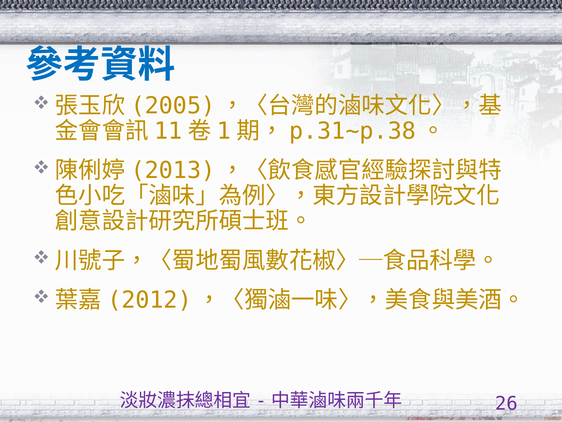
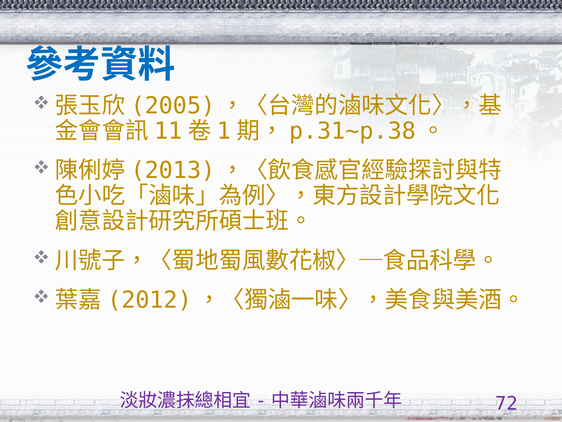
26: 26 -> 72
